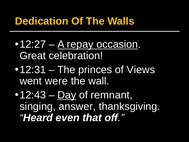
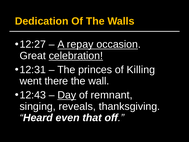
celebration underline: none -> present
Views: Views -> Killing
were: were -> there
answer: answer -> reveals
